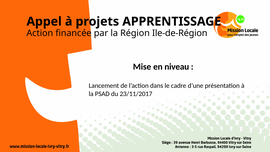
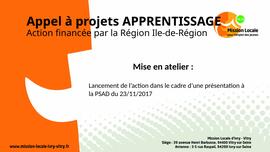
niveau: niveau -> atelier
